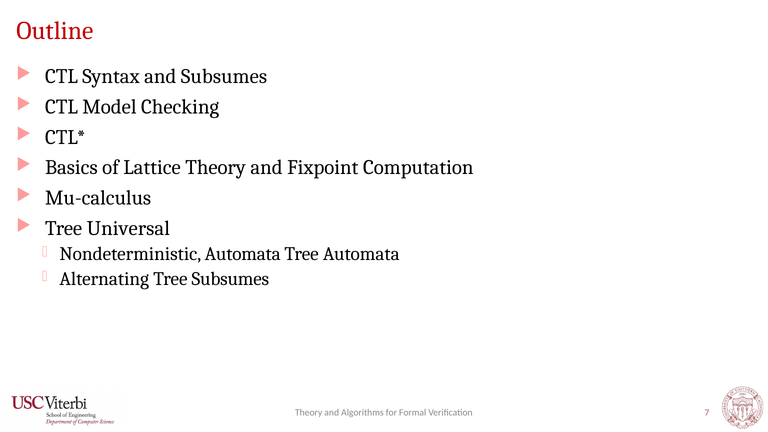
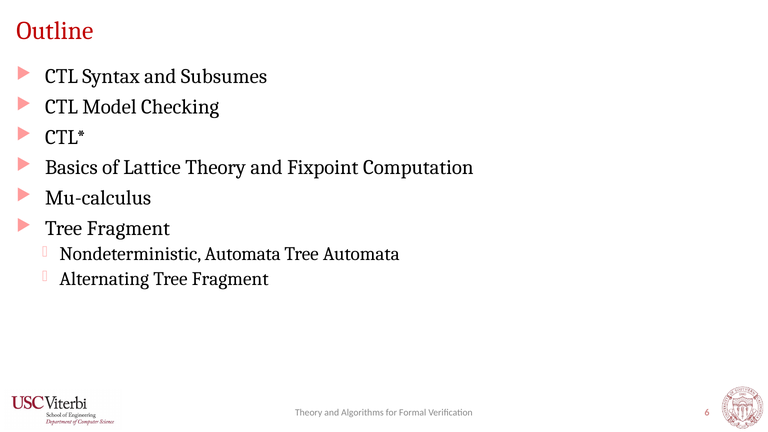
Universal at (128, 229): Universal -> Fragment
Alternating Tree Subsumes: Subsumes -> Fragment
7: 7 -> 6
